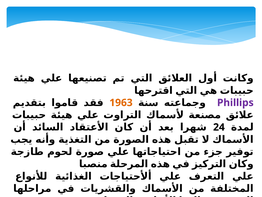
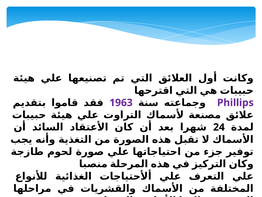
1963 colour: orange -> purple
